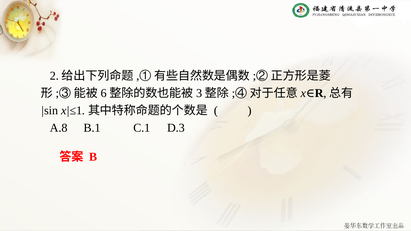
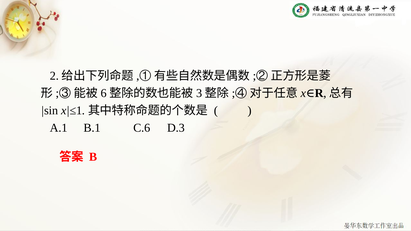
A.8: A.8 -> A.1
C.1: C.1 -> C.6
